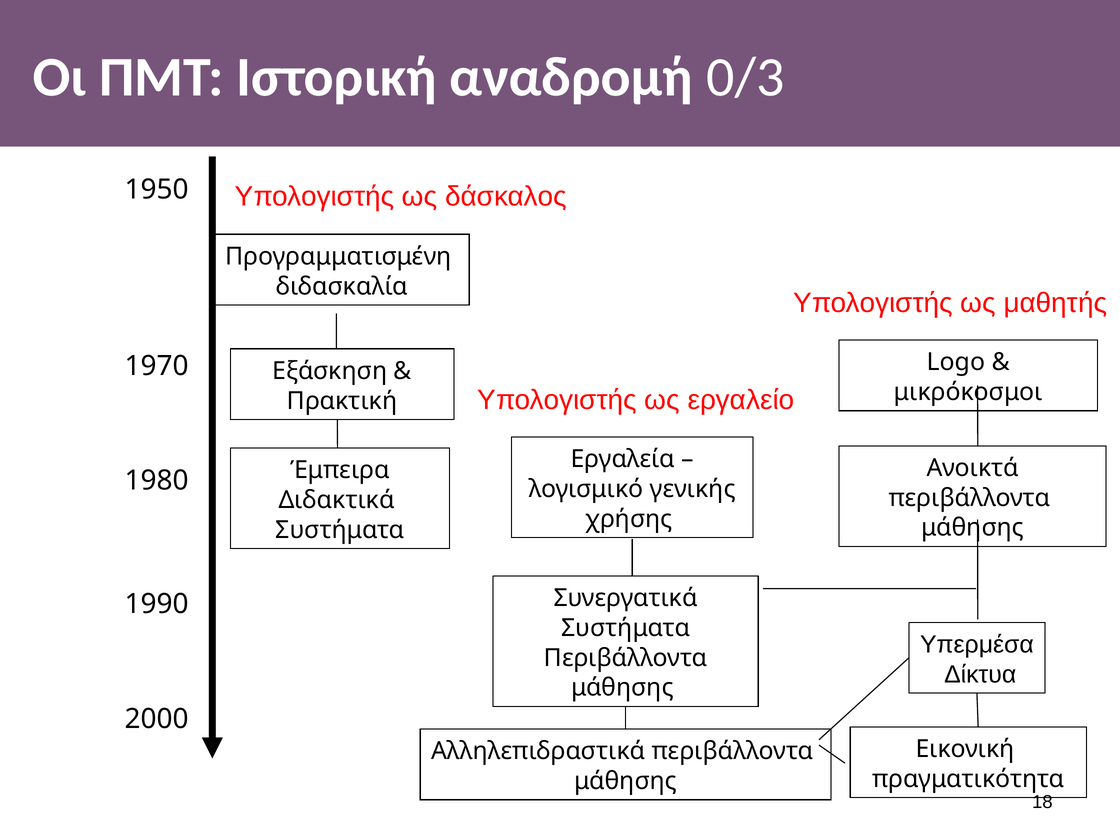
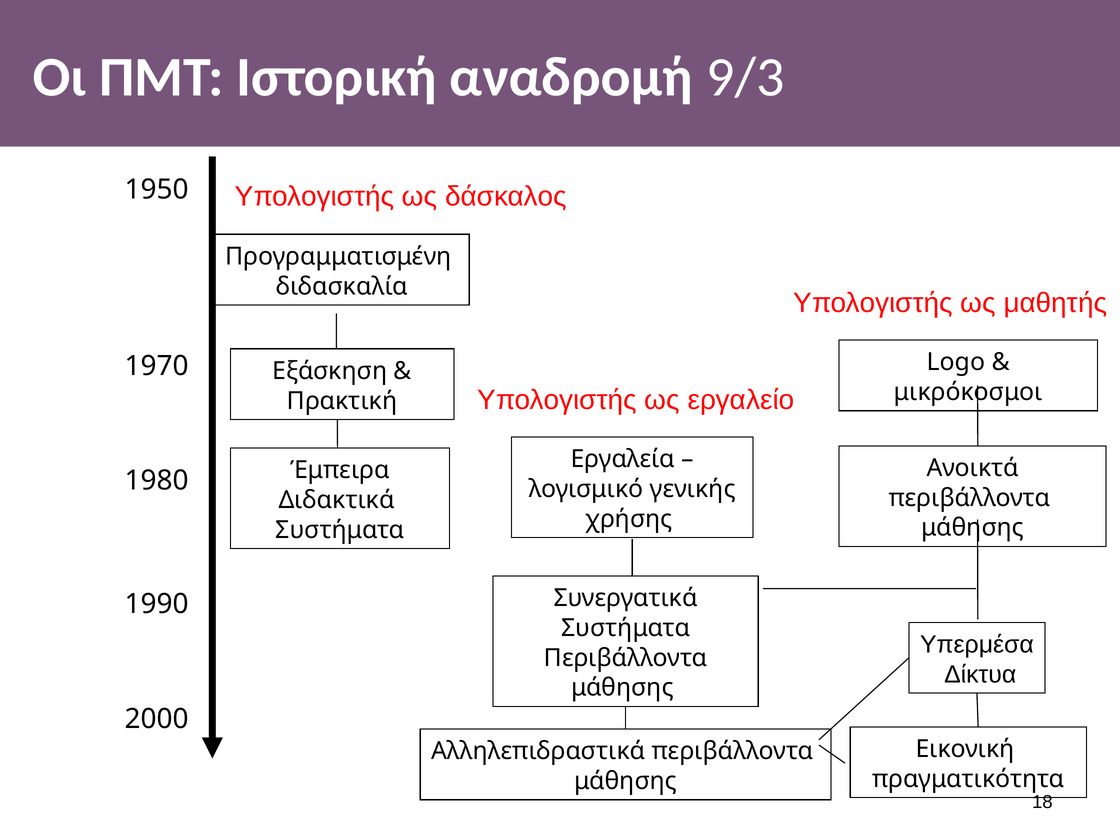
0/3: 0/3 -> 9/3
